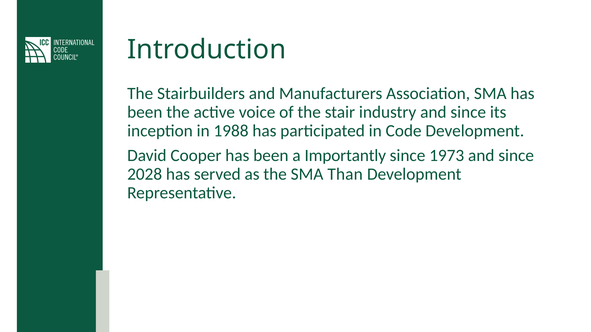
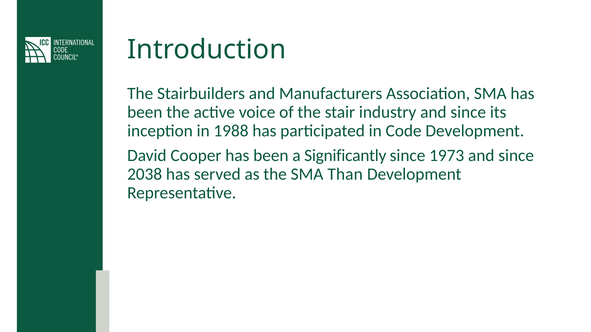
Importantly: Importantly -> Significantly
2028: 2028 -> 2038
